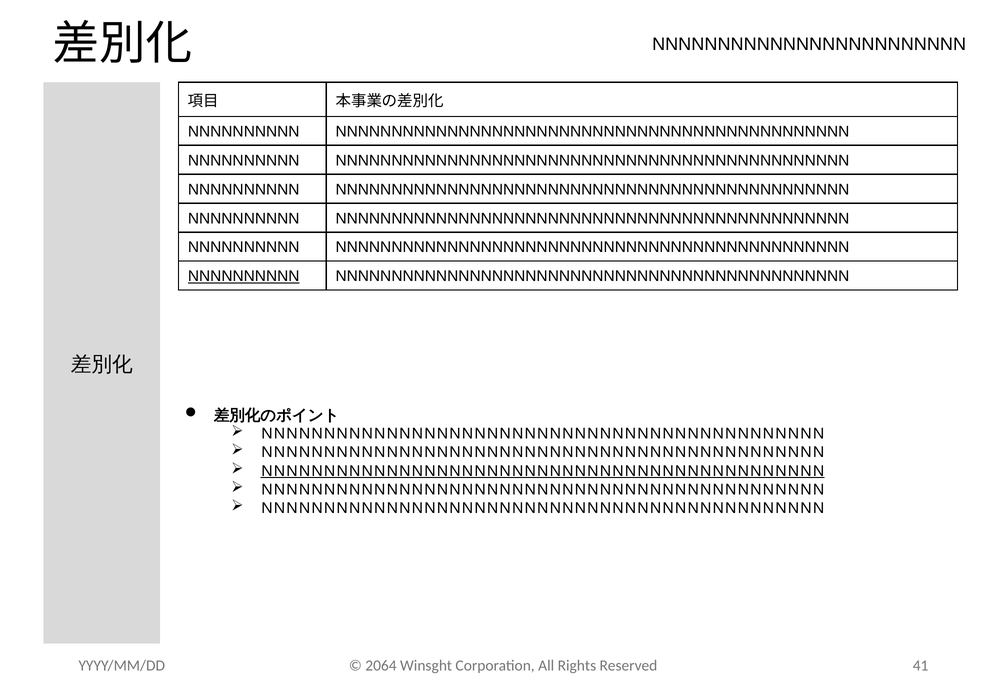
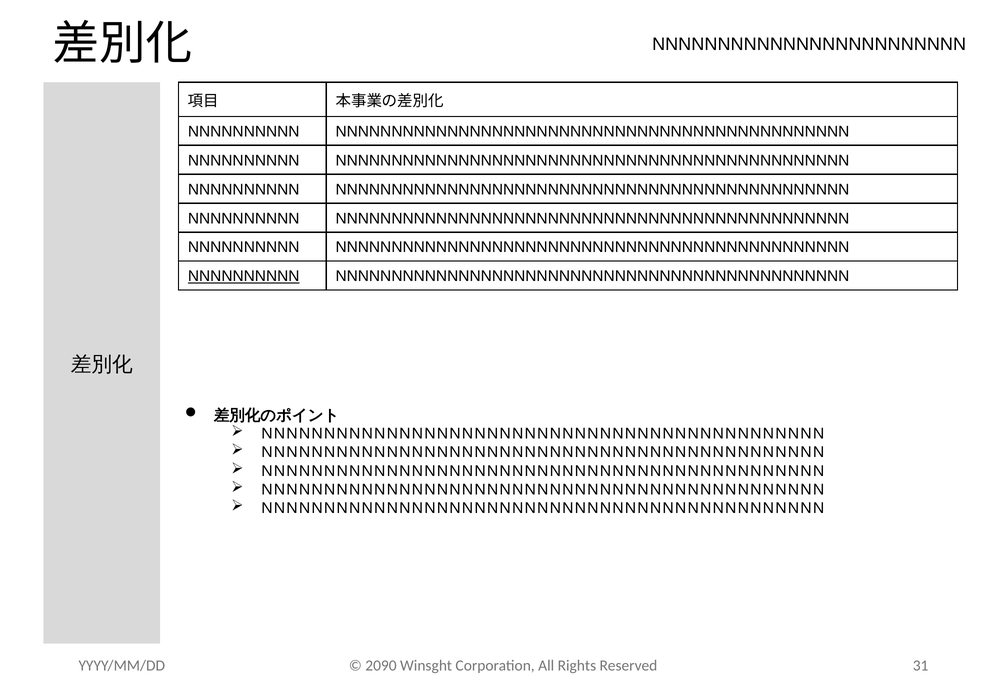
NNNNNNNNNNNNNNNNNNNNNNNNNNNNNNNNNNNNNNNNNNNNN at (542, 471) underline: present -> none
2064: 2064 -> 2090
41: 41 -> 31
